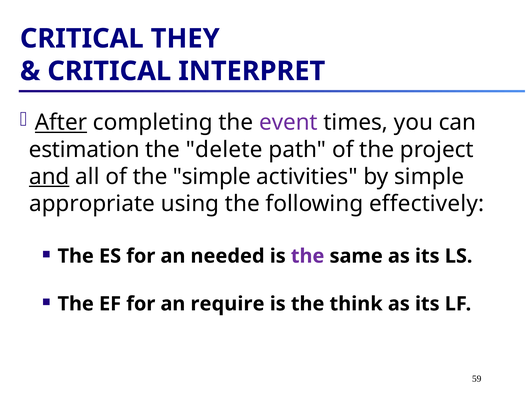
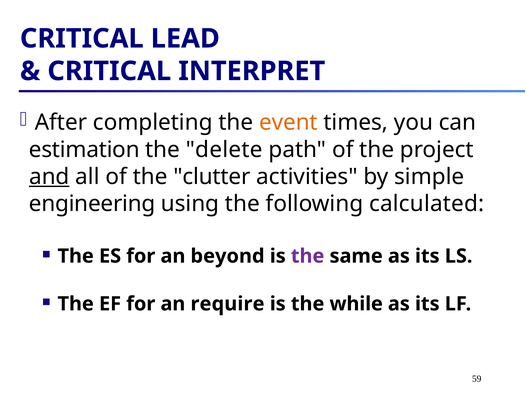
THEY: THEY -> LEAD
After underline: present -> none
event colour: purple -> orange
the simple: simple -> clutter
appropriate: appropriate -> engineering
effectively: effectively -> calculated
needed: needed -> beyond
think: think -> while
